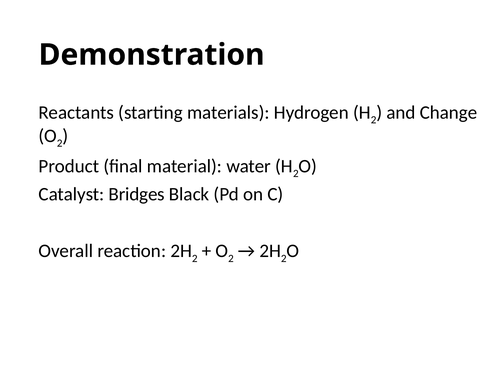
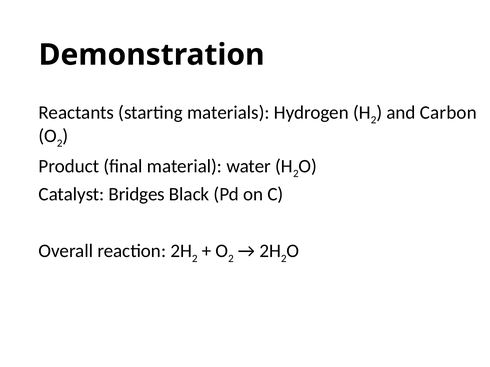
Change: Change -> Carbon
